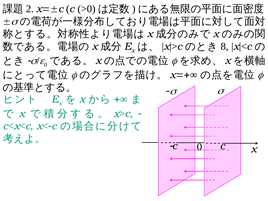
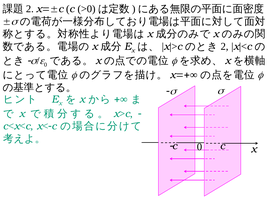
8 at (225, 46): 8 -> 2
